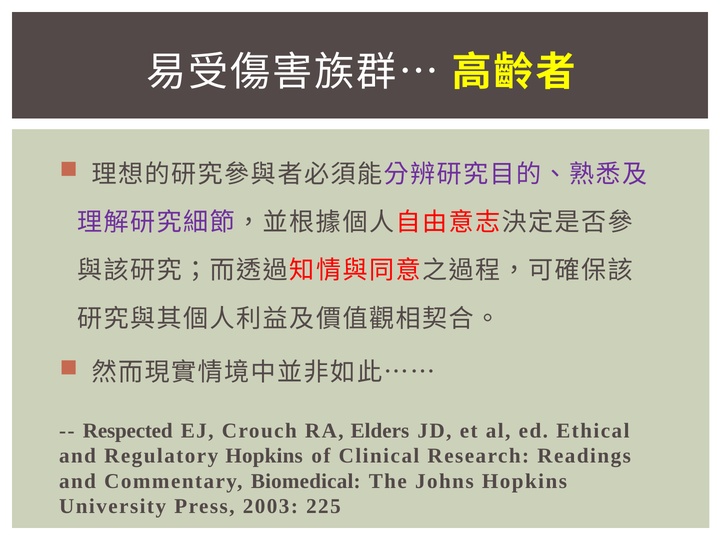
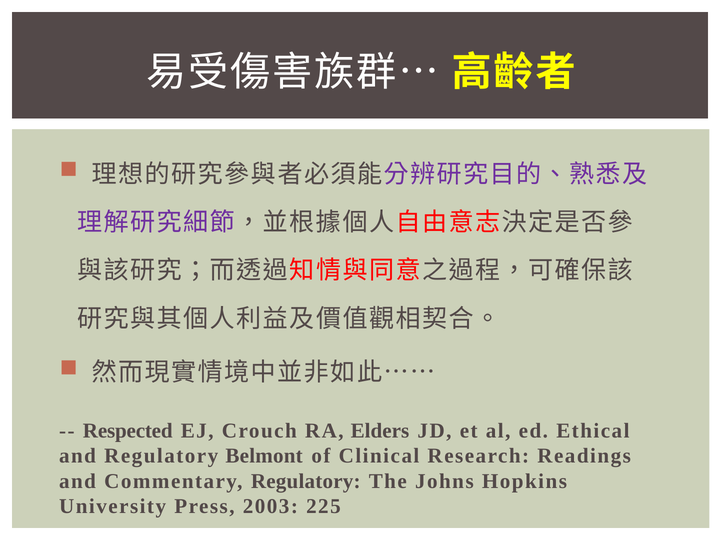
Regulatory Hopkins: Hopkins -> Belmont
Commentary Biomedical: Biomedical -> Regulatory
